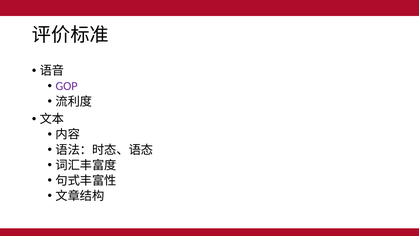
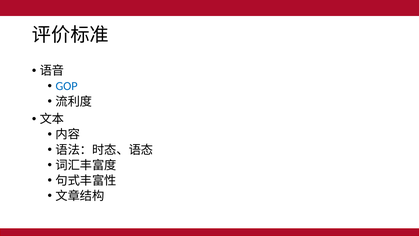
GOP colour: purple -> blue
